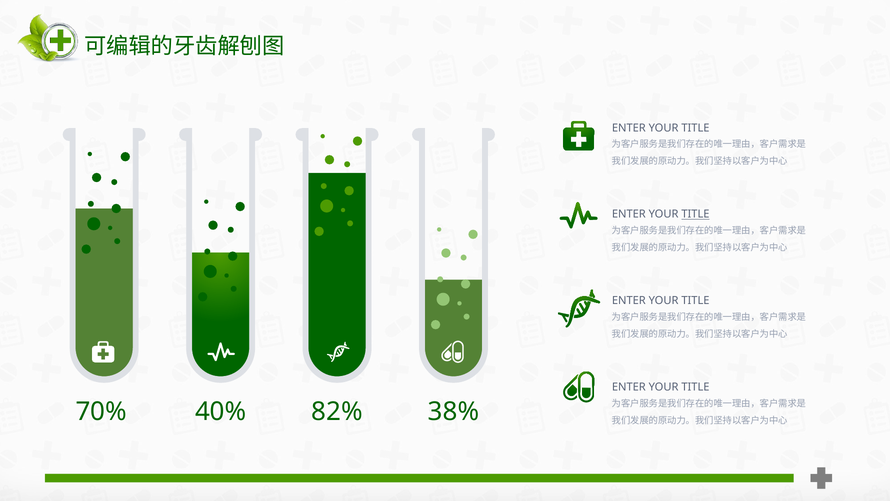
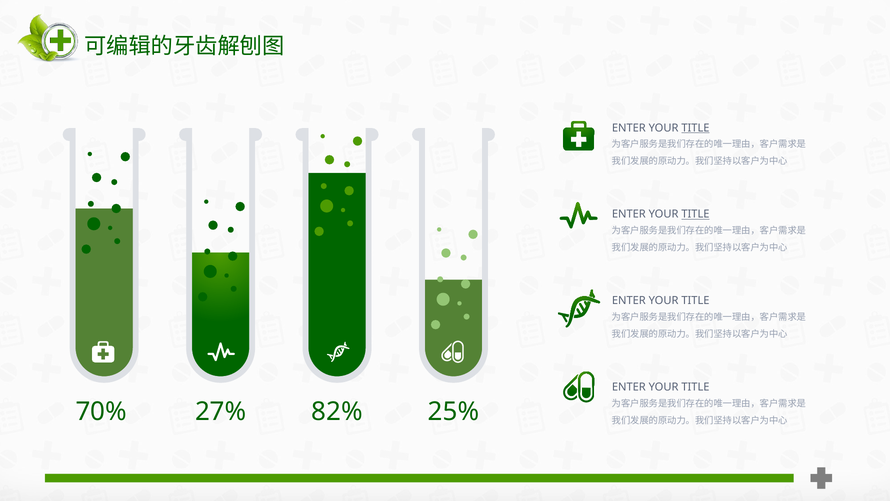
TITLE at (695, 128) underline: none -> present
40%: 40% -> 27%
38%: 38% -> 25%
